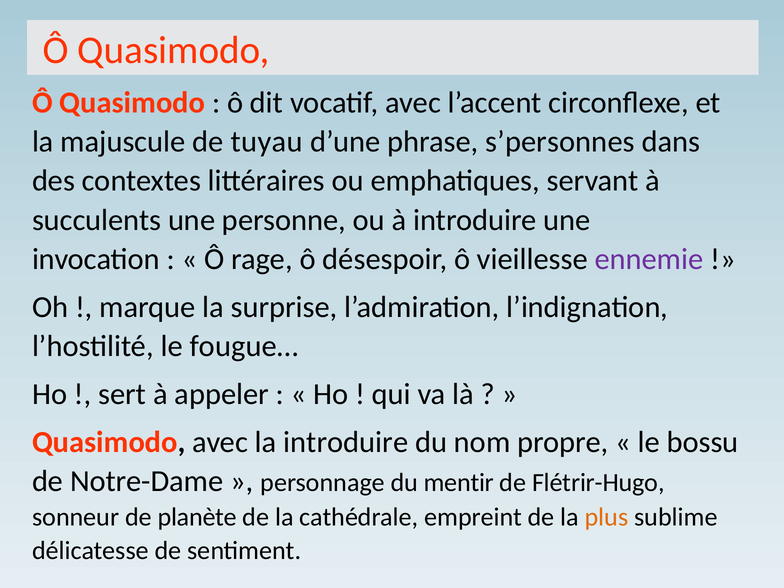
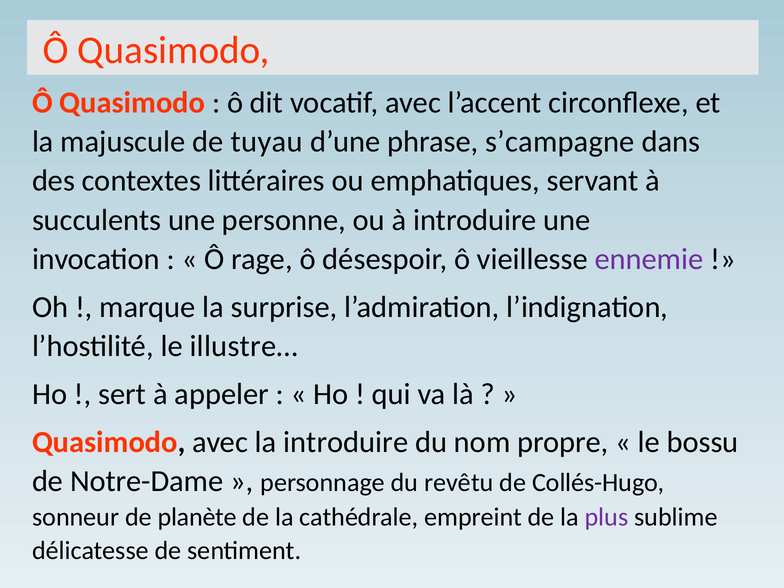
s’personnes: s’personnes -> s’campagne
fougue…: fougue… -> illustre…
mentir: mentir -> revêtu
Flétrir-Hugo: Flétrir-Hugo -> Collés-Hugo
plus colour: orange -> purple
